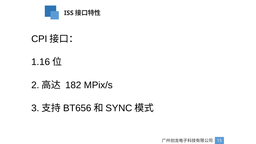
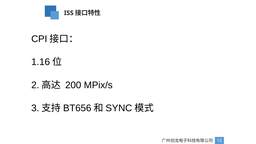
182: 182 -> 200
